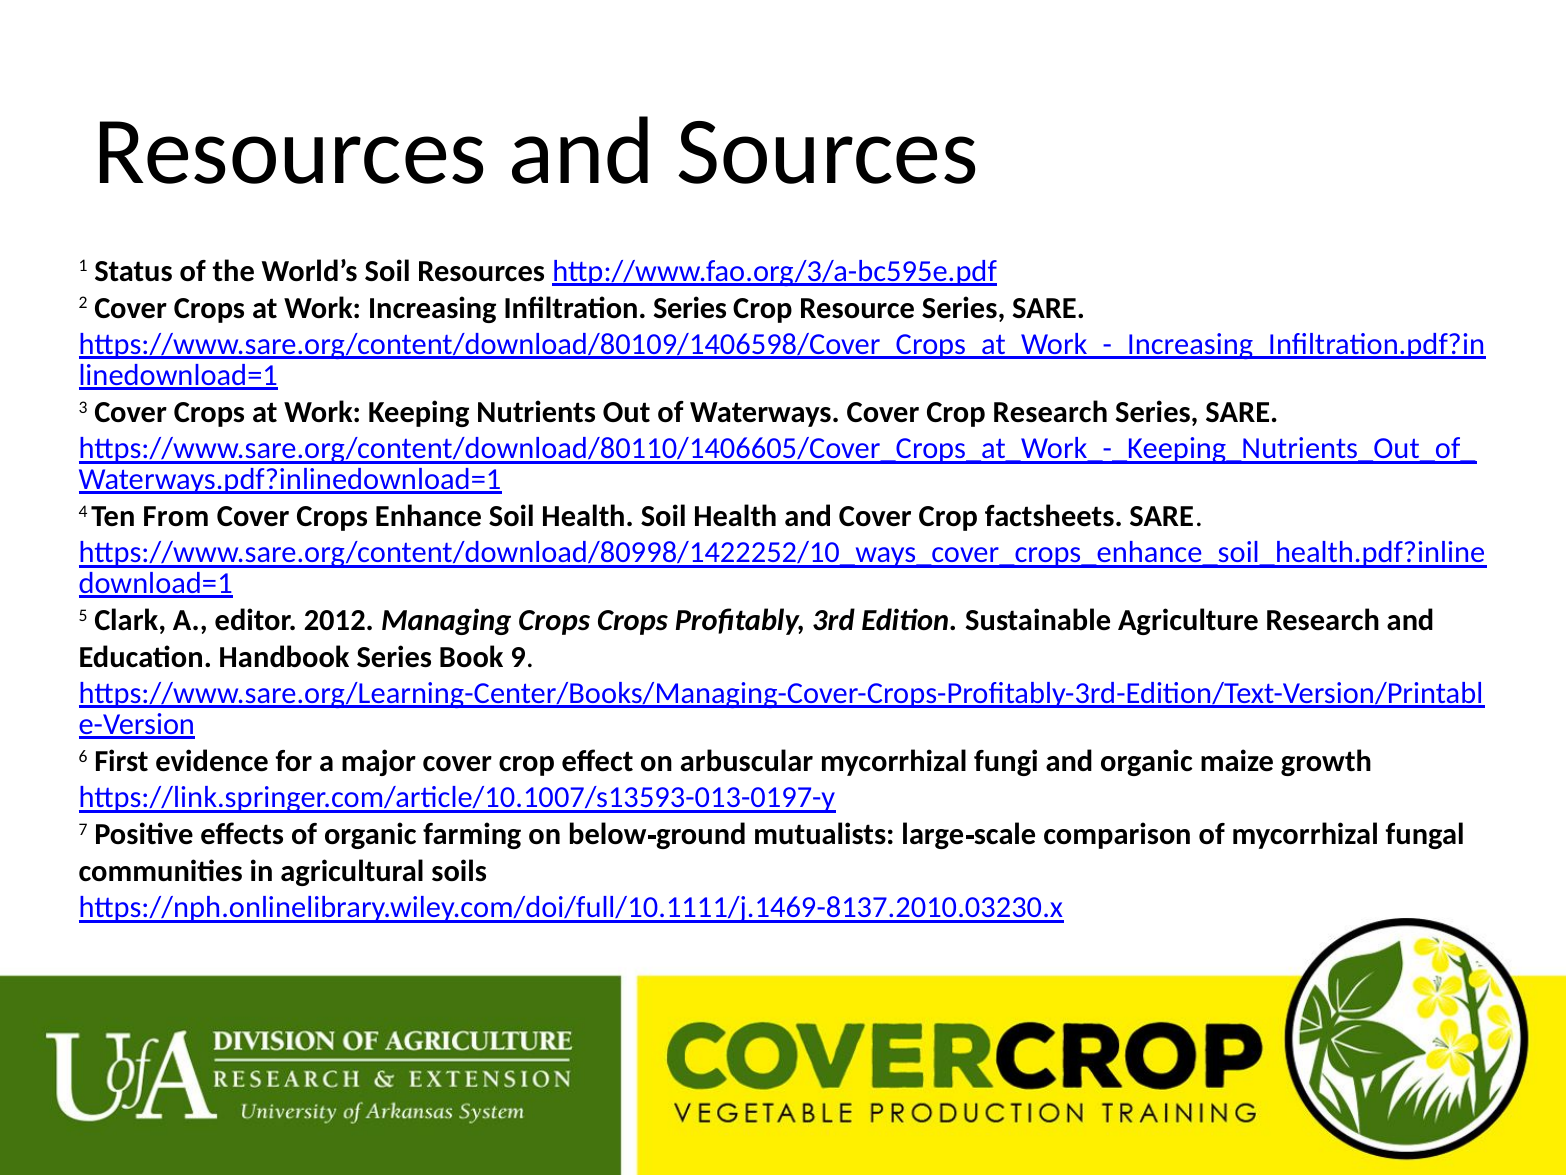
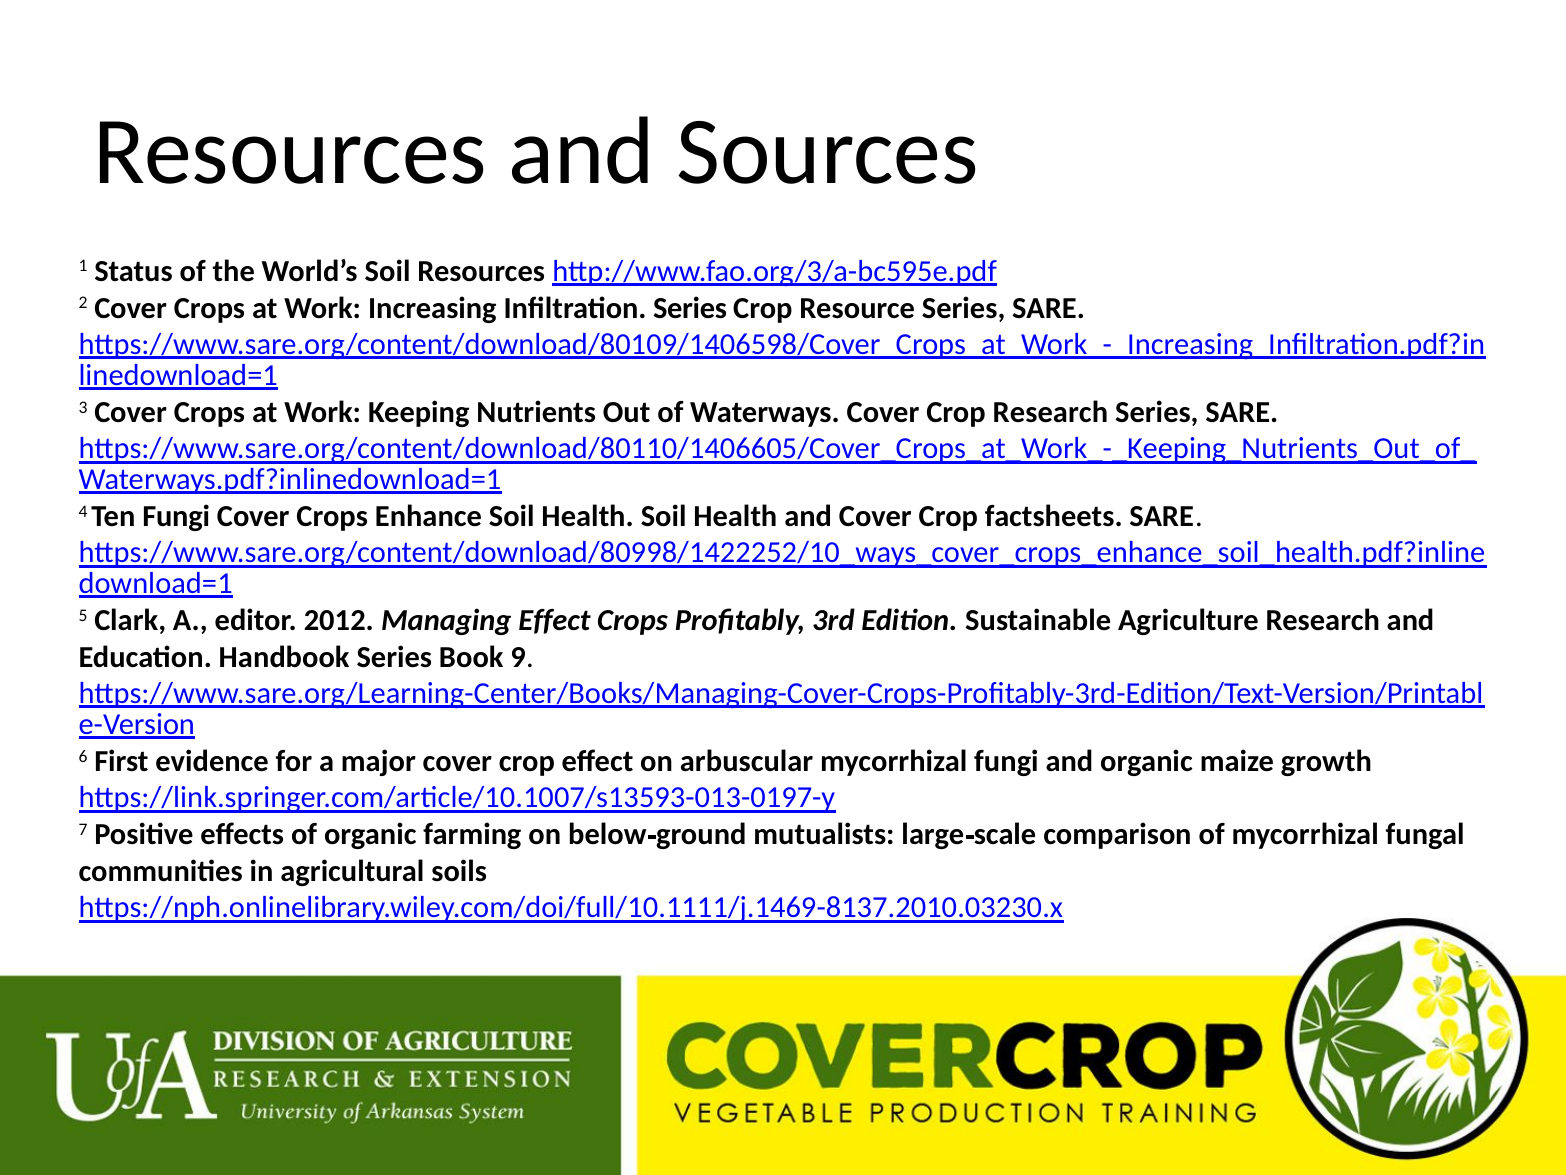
Ten From: From -> Fungi
Managing Crops: Crops -> Effect
